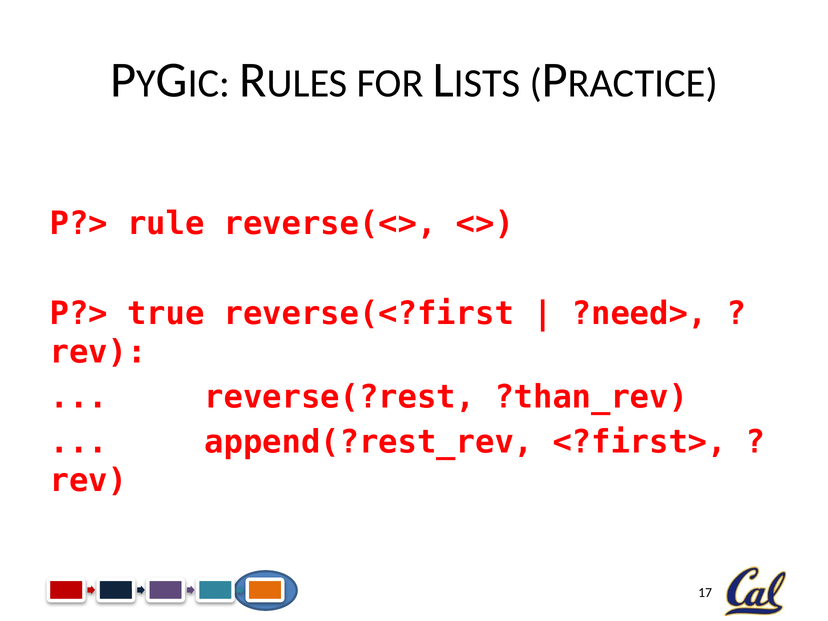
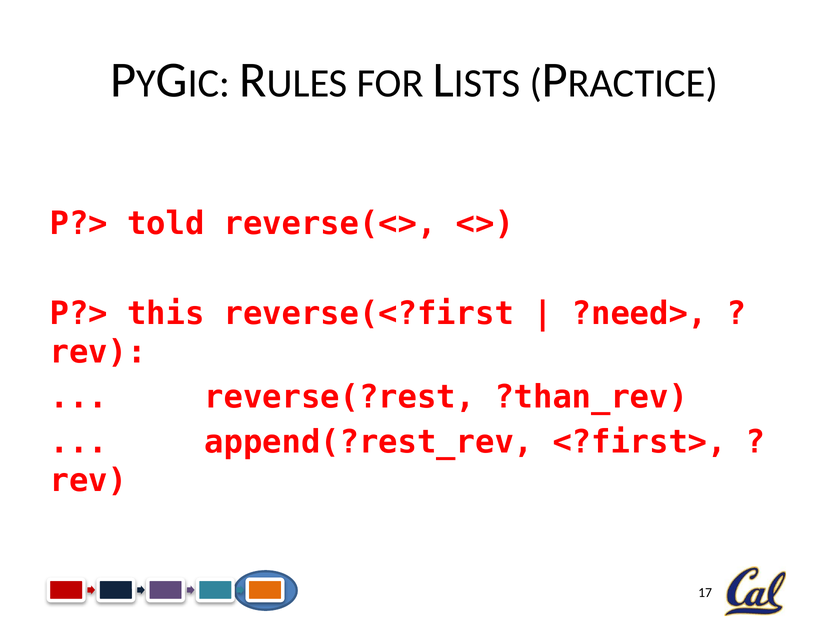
rule: rule -> told
true: true -> this
